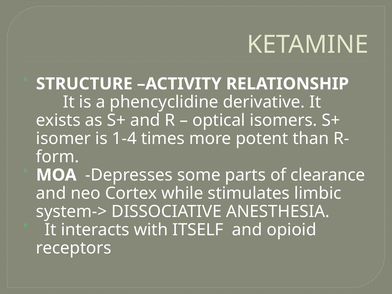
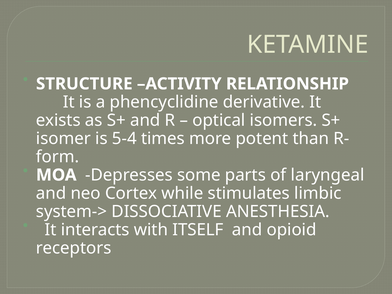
1-4: 1-4 -> 5-4
clearance: clearance -> laryngeal
